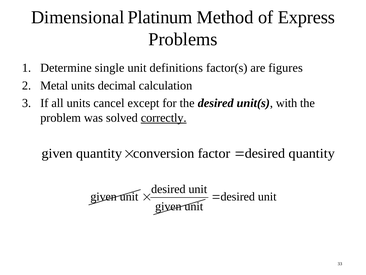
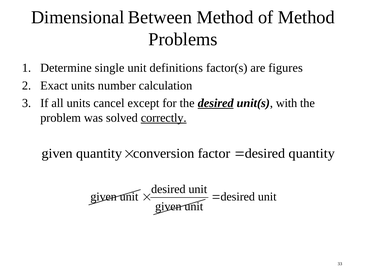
Platinum: Platinum -> Between
of Express: Express -> Method
Metal: Metal -> Exact
decimal: decimal -> number
desired at (216, 103) underline: none -> present
